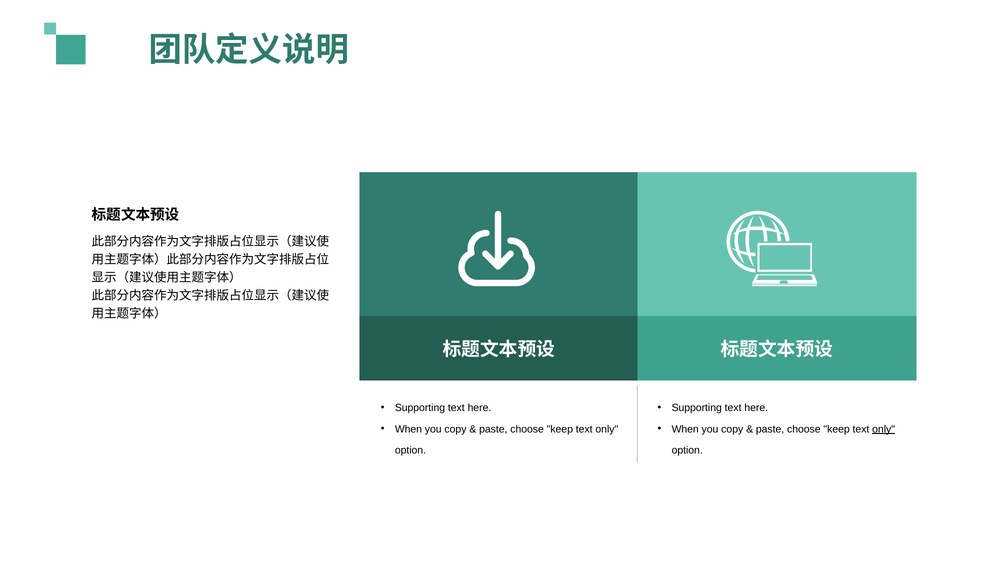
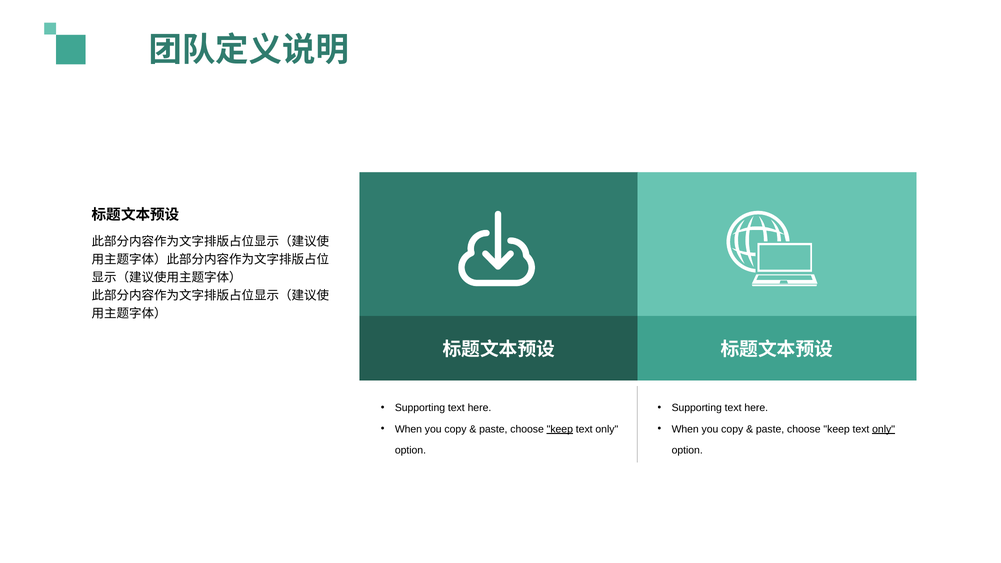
keep at (560, 429) underline: none -> present
